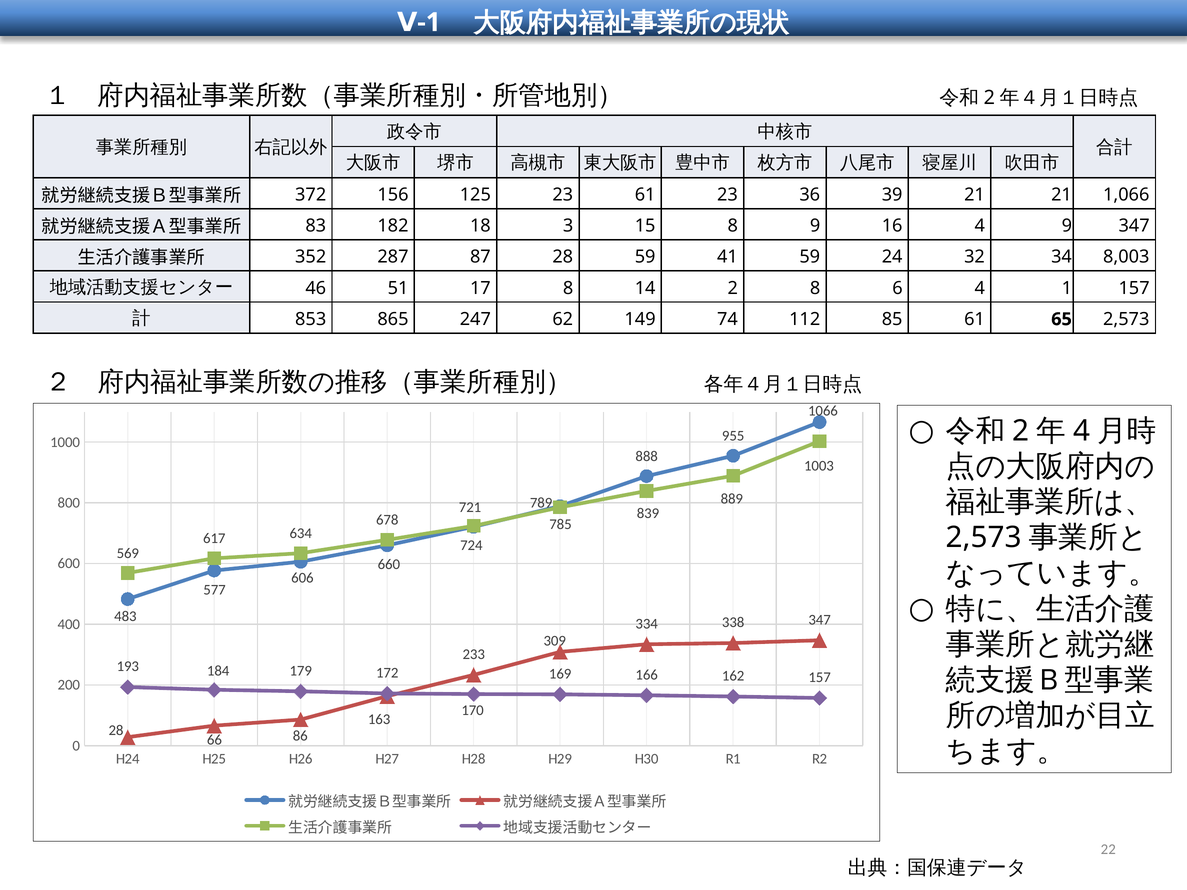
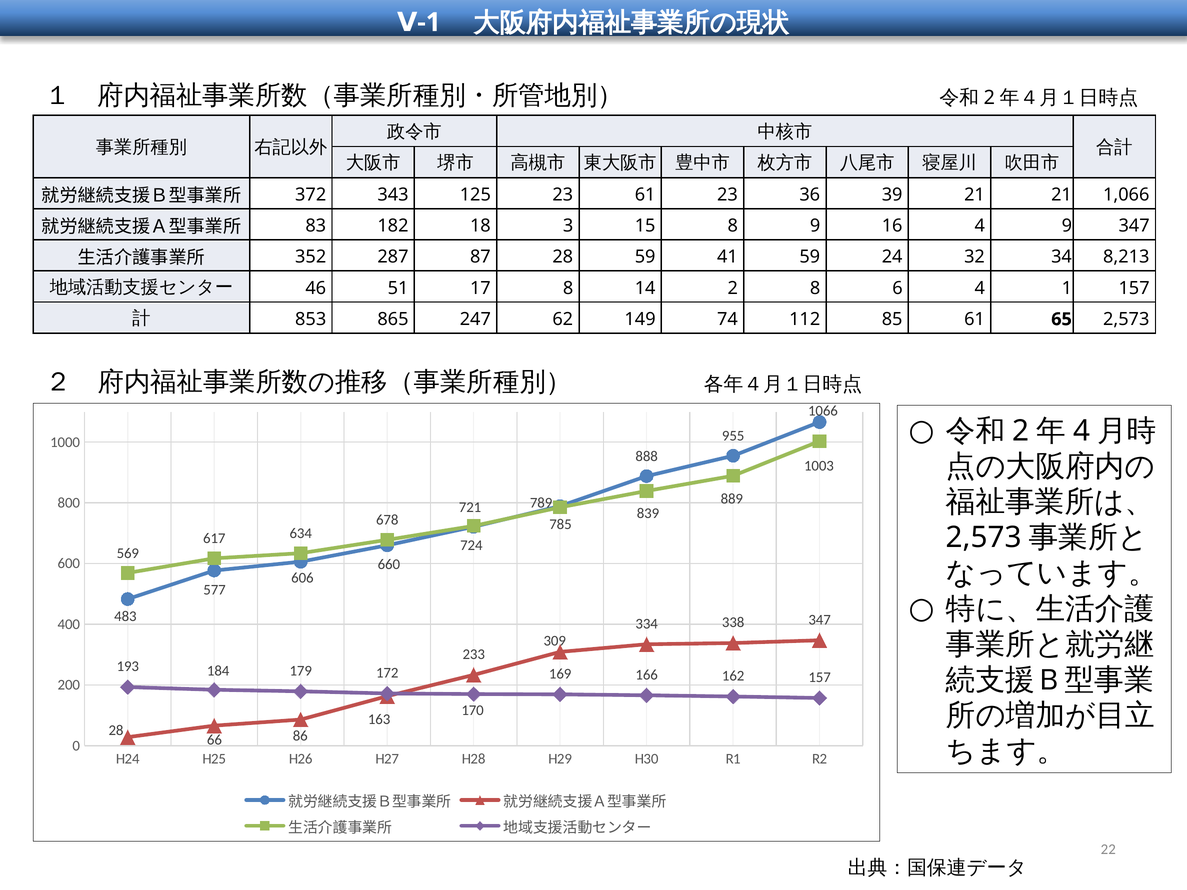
156: 156 -> 343
8,003: 8,003 -> 8,213
